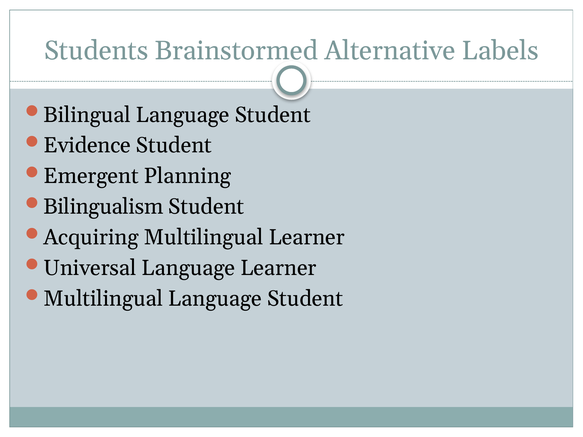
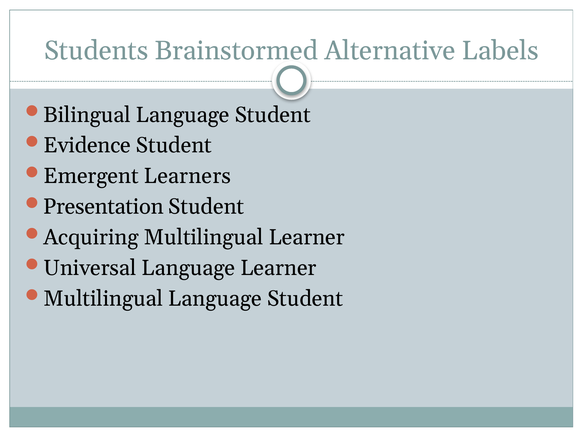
Planning: Planning -> Learners
Bilingualism: Bilingualism -> Presentation
